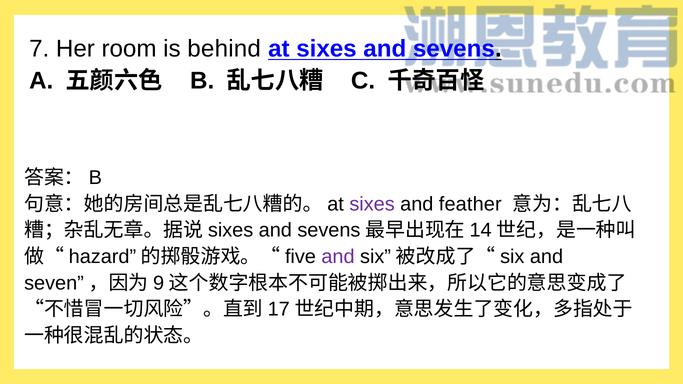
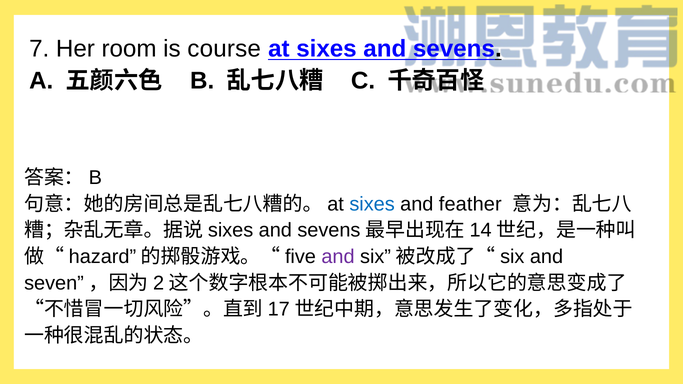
behind: behind -> course
sixes at (372, 204) colour: purple -> blue
9: 9 -> 2
